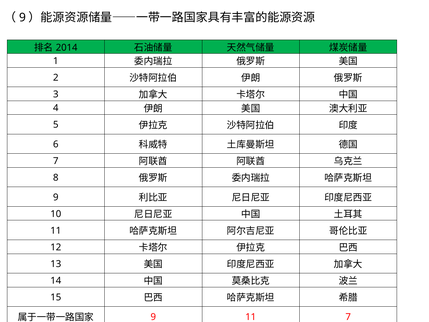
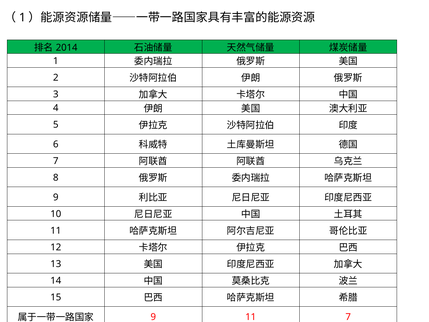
9 at (22, 18): 9 -> 1
